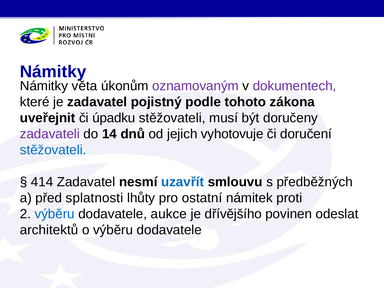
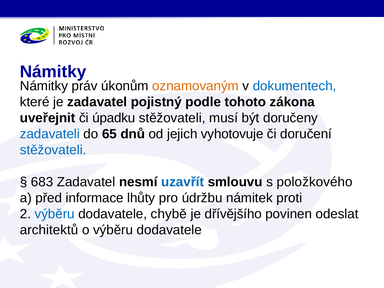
věta: věta -> práv
oznamovaným colour: purple -> orange
dokumentech colour: purple -> blue
zadavateli colour: purple -> blue
14: 14 -> 65
414: 414 -> 683
předběžných: předběžných -> položkového
splatnosti: splatnosti -> informace
ostatní: ostatní -> údržbu
aukce: aukce -> chybě
